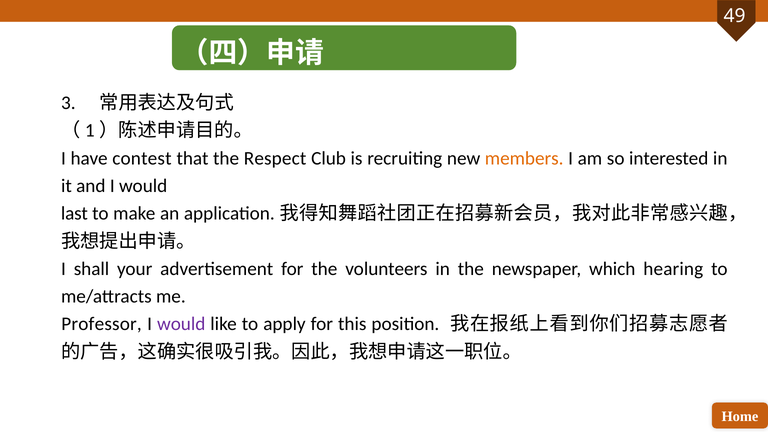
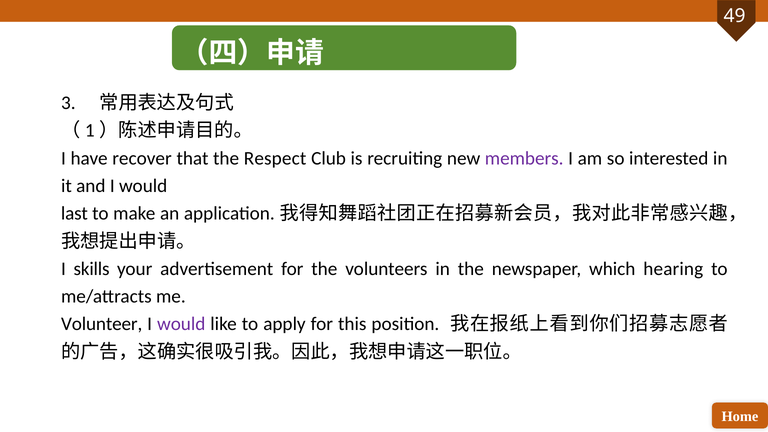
contest: contest -> recover
members colour: orange -> purple
shall: shall -> skills
Professor: Professor -> Volunteer
